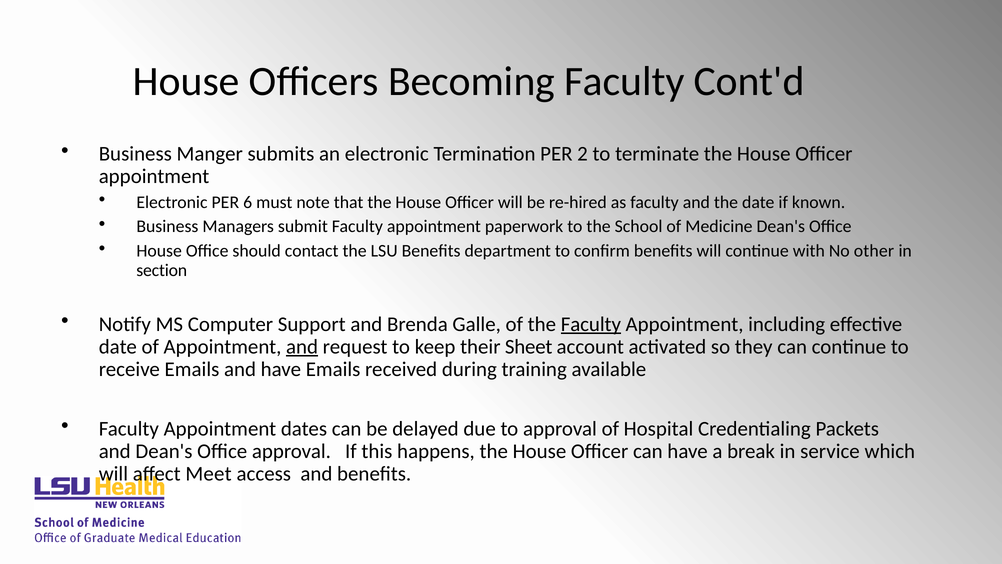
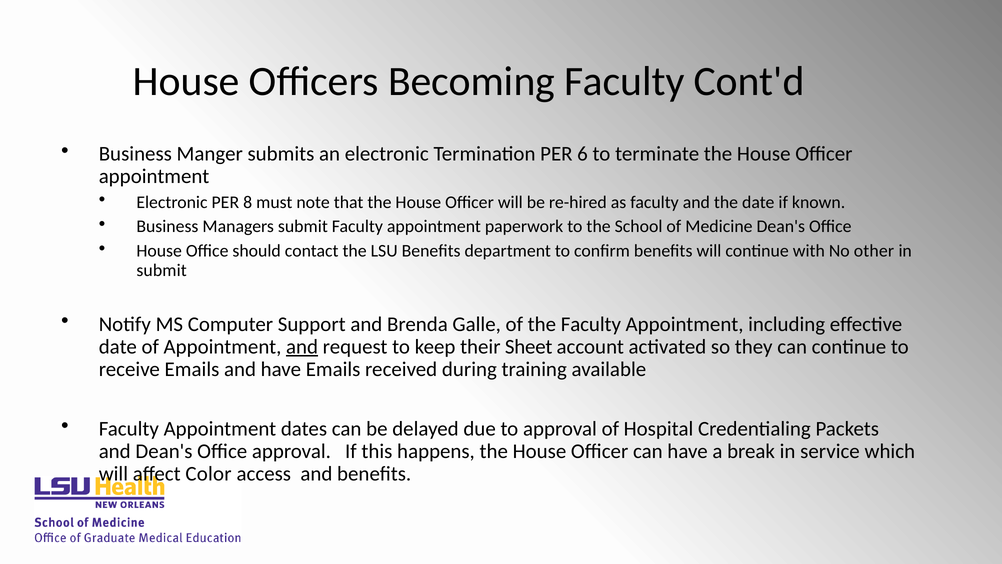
2: 2 -> 6
6: 6 -> 8
section at (162, 270): section -> submit
Faculty at (591, 324) underline: present -> none
Meet: Meet -> Color
